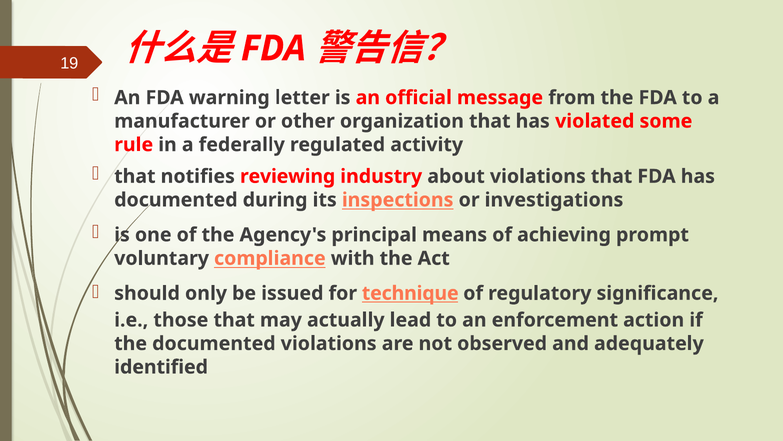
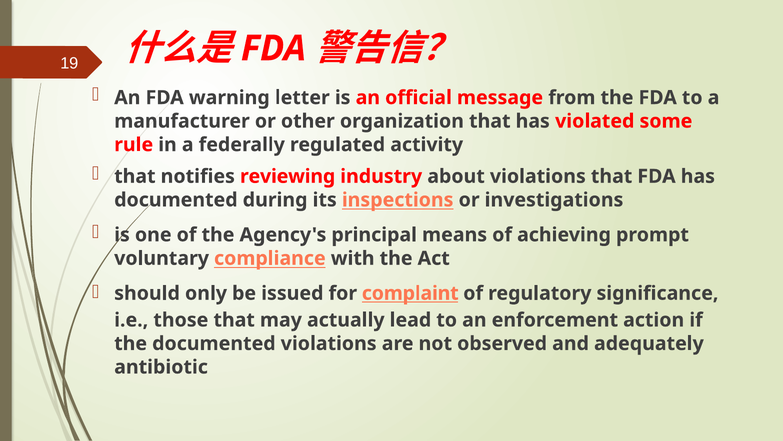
technique: technique -> complaint
identified: identified -> antibiotic
